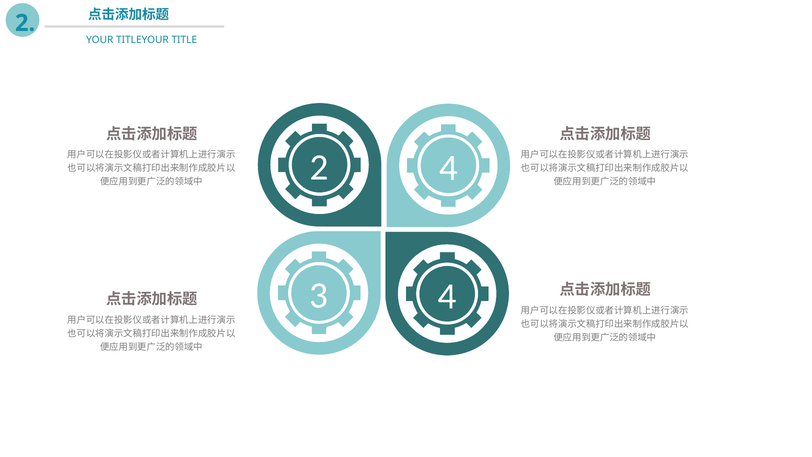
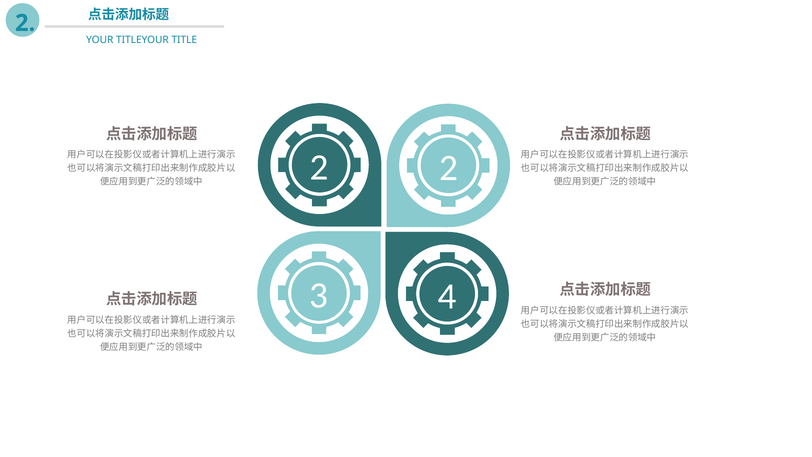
4 at (448, 168): 4 -> 2
